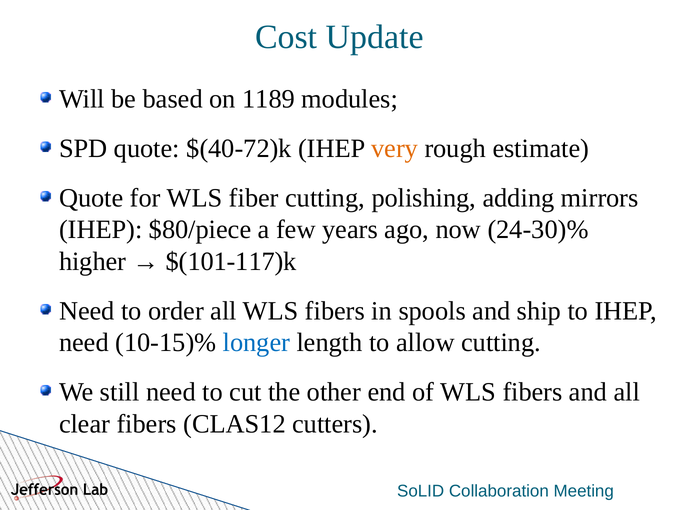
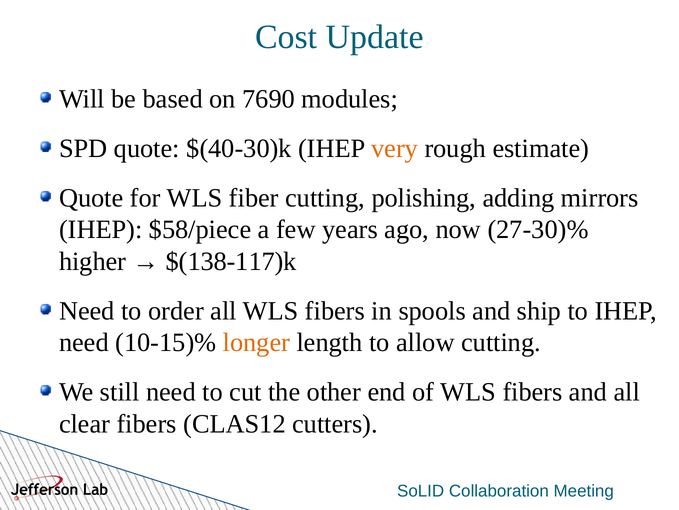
1189: 1189 -> 7690
$(40-72)k: $(40-72)k -> $(40-30)k
$80/piece: $80/piece -> $58/piece
24-30)%: 24-30)% -> 27-30)%
$(101-117)k: $(101-117)k -> $(138-117)k
longer colour: blue -> orange
